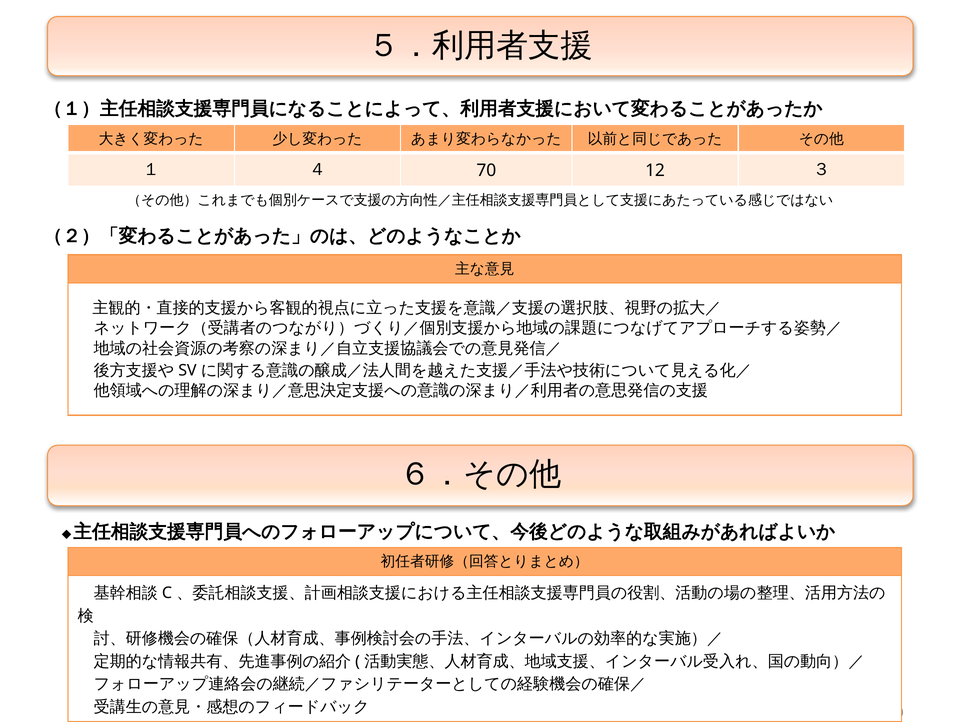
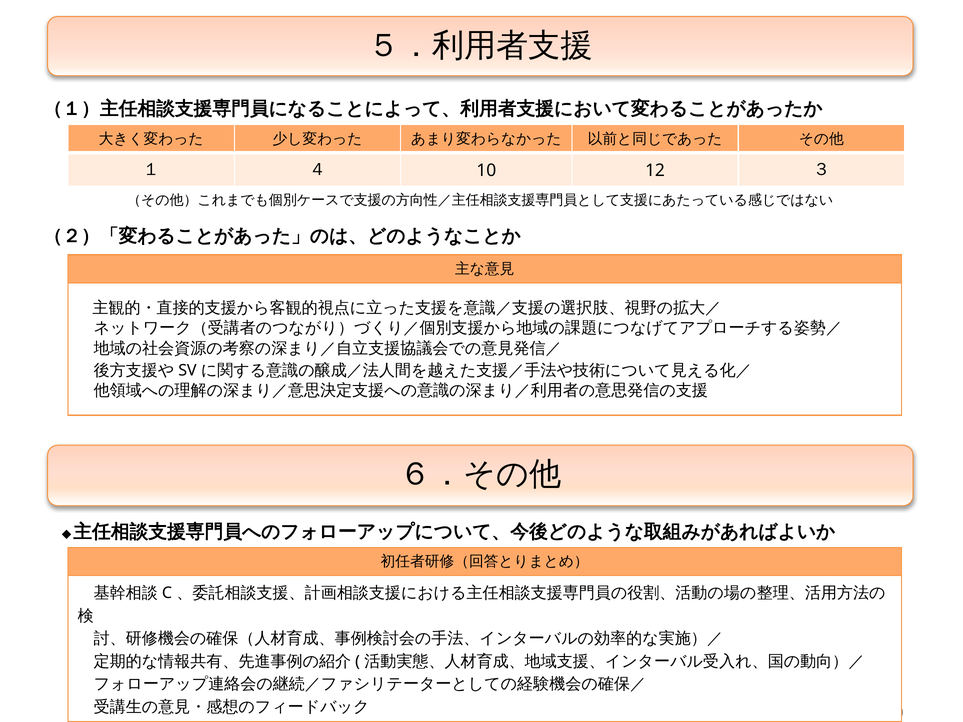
４ 70: 70 -> 10
